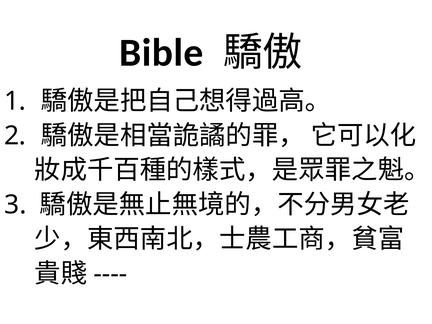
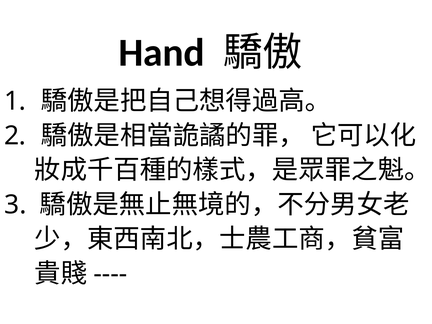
Bible: Bible -> Hand
